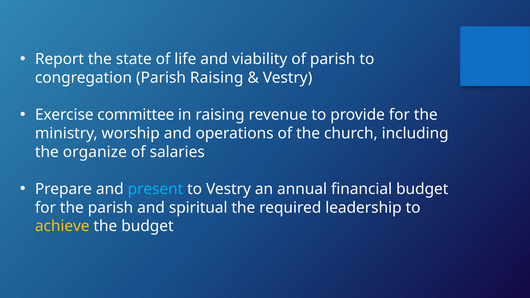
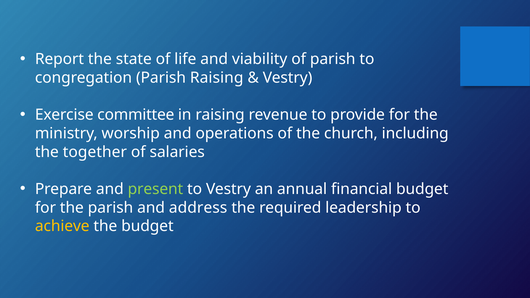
organize: organize -> together
present colour: light blue -> light green
spiritual: spiritual -> address
